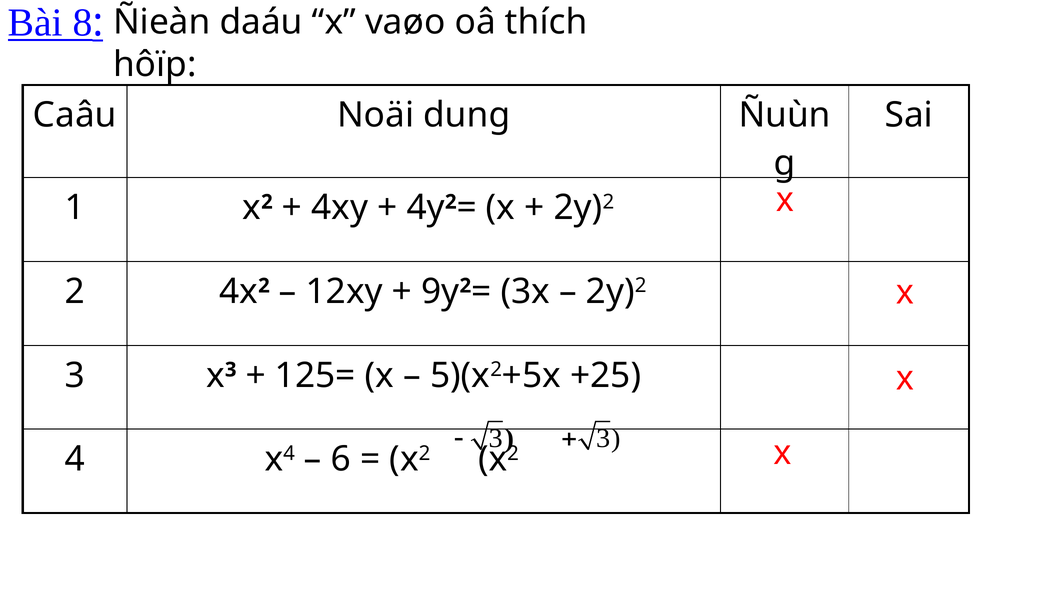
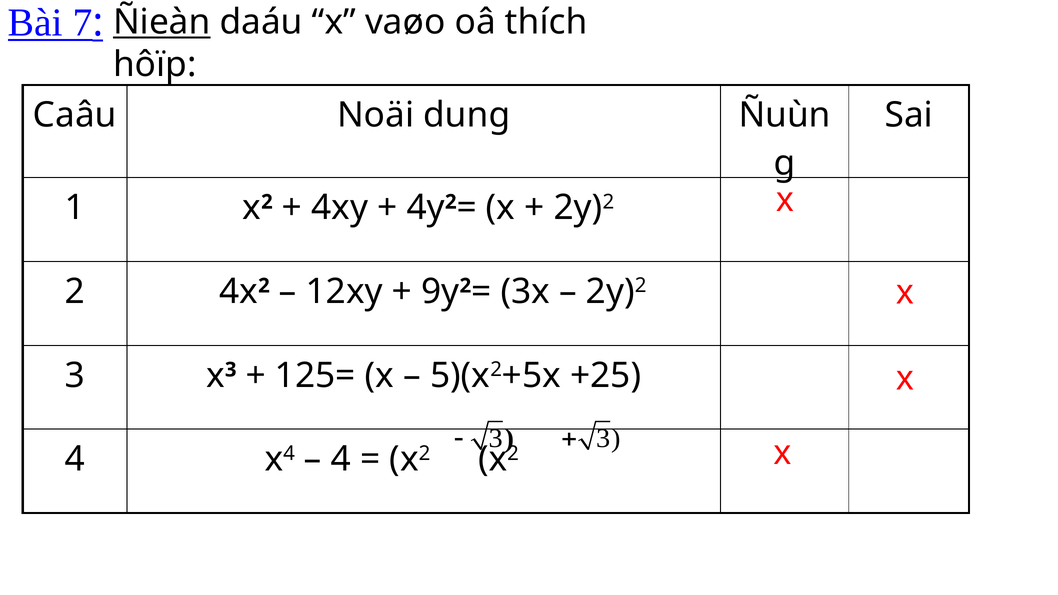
8: 8 -> 7
Ñieàn underline: none -> present
6 at (341, 459): 6 -> 4
